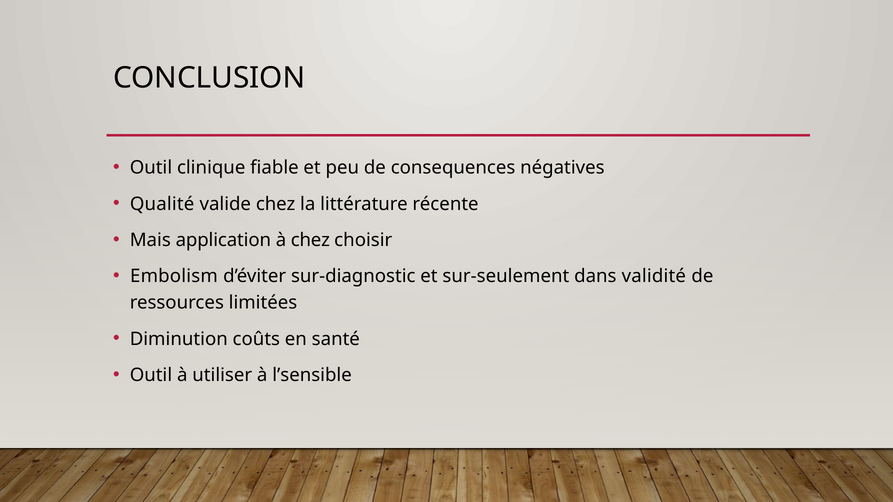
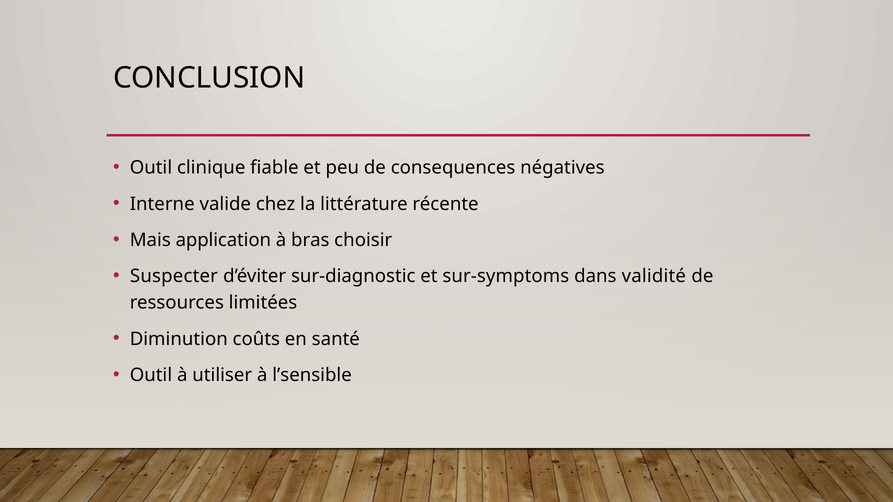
Qualité: Qualité -> Interne
à chez: chez -> bras
Embolism: Embolism -> Suspecter
sur-seulement: sur-seulement -> sur-symptoms
